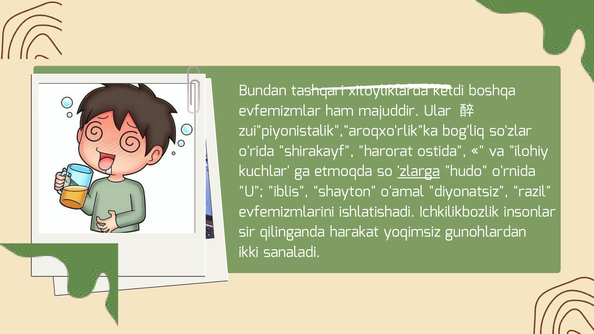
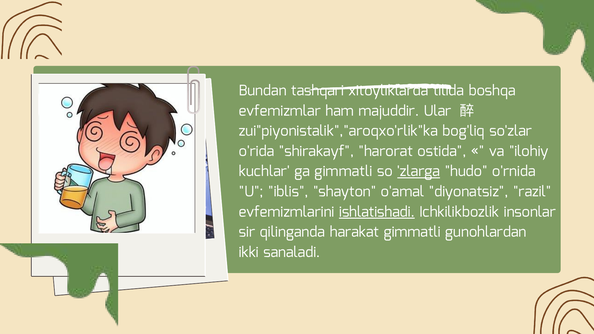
ketdi: ketdi -> tilida
ga etmoqda: etmoqda -> gimmatli
ishlatishadi underline: none -> present
harakat yoqimsiz: yoqimsiz -> gimmatli
